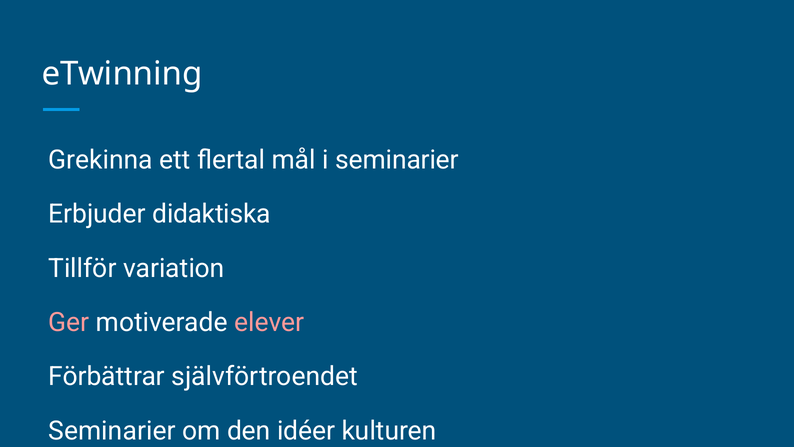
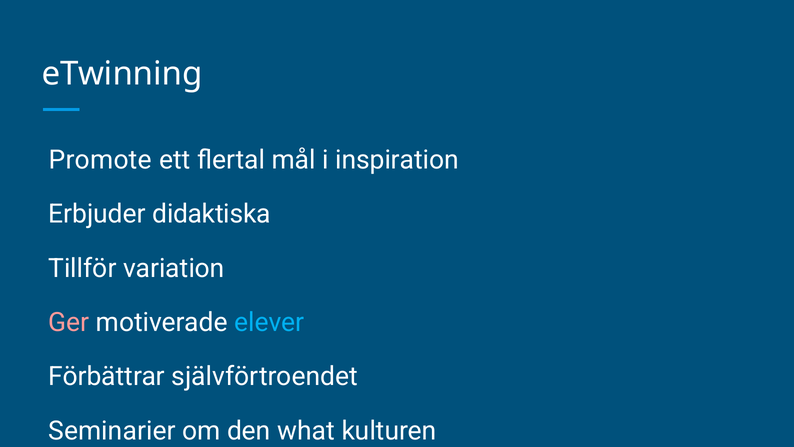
Grekinna: Grekinna -> Promote
i seminarier: seminarier -> inspiration
elever colour: pink -> light blue
idéer: idéer -> what
